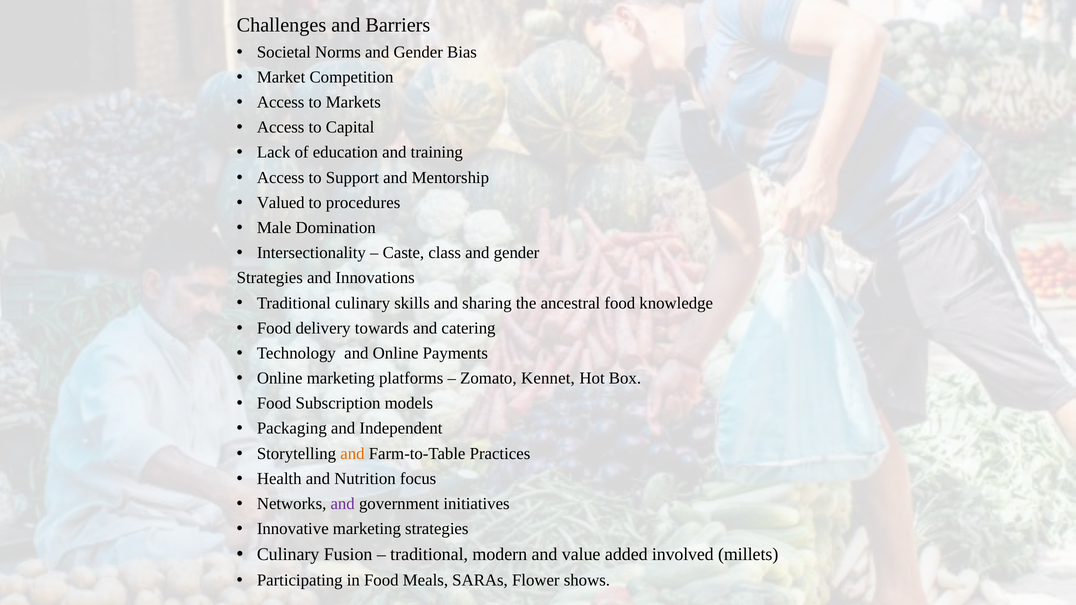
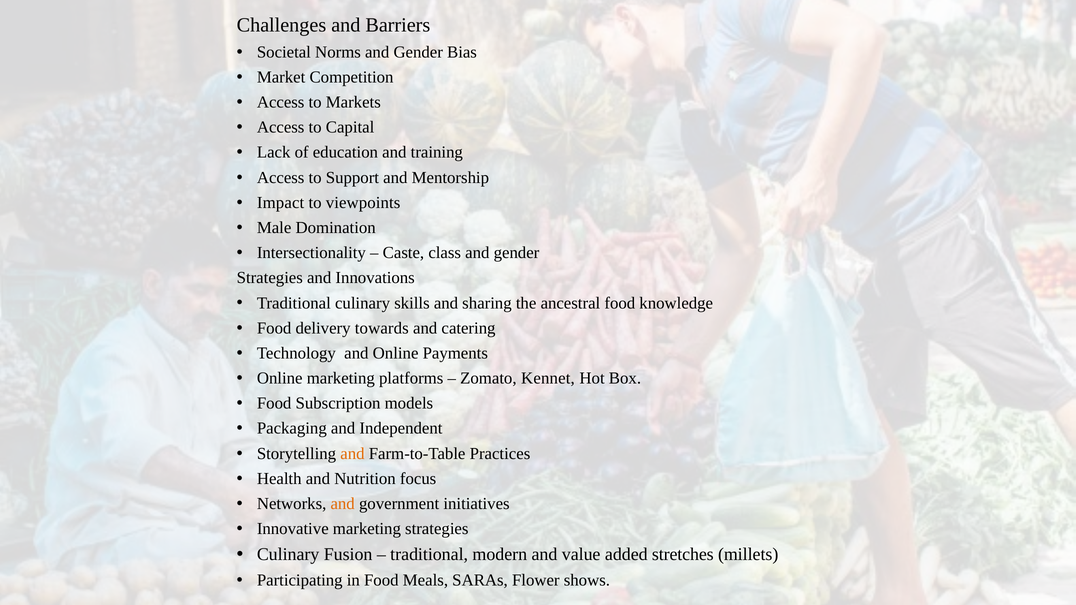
Valued: Valued -> Impact
procedures: procedures -> viewpoints
and at (343, 504) colour: purple -> orange
involved: involved -> stretches
